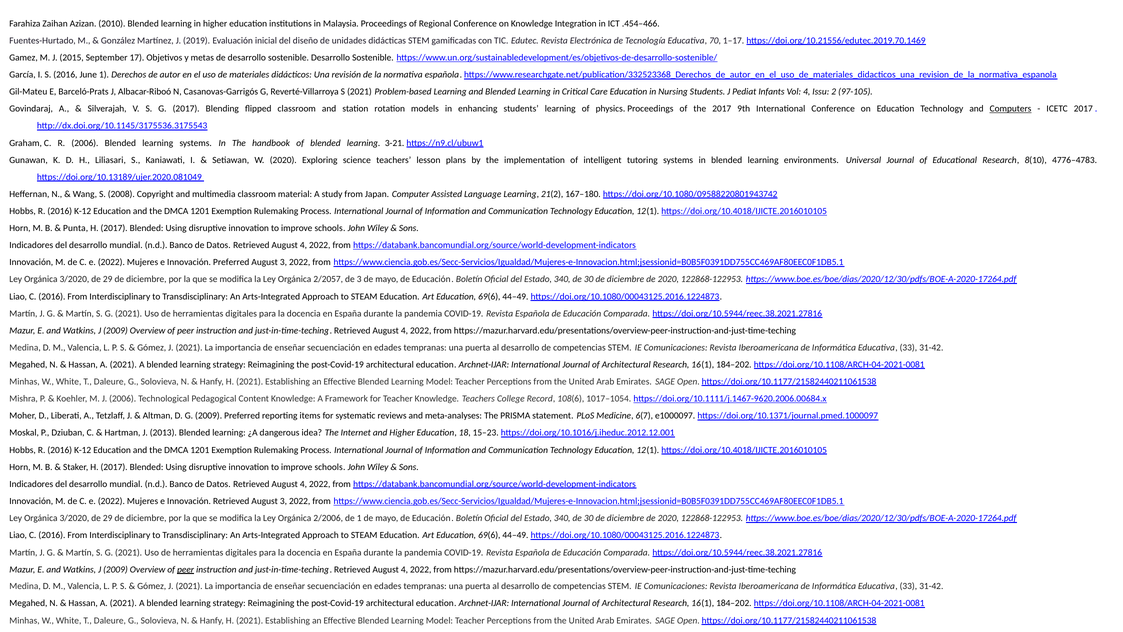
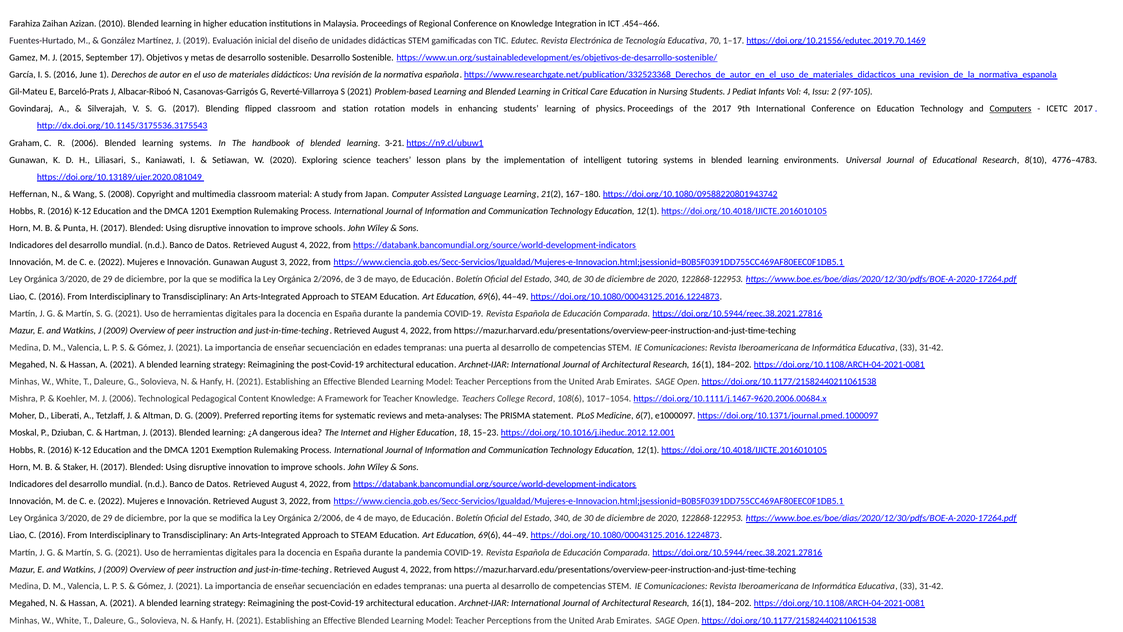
Innovación Preferred: Preferred -> Gunawan
2/2057: 2/2057 -> 2/2096
de 1: 1 -> 4
peer at (186, 569) underline: present -> none
